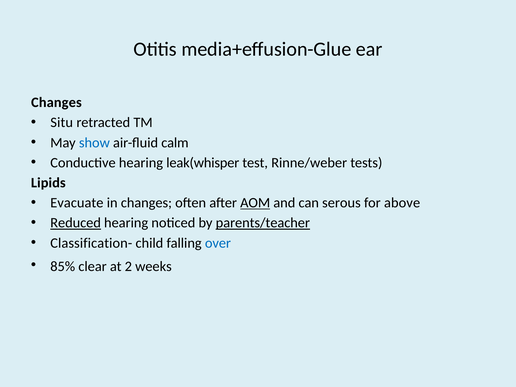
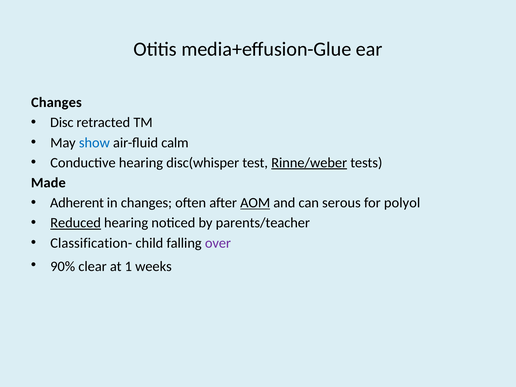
Situ: Situ -> Disc
leak(whisper: leak(whisper -> disc(whisper
Rinne/weber underline: none -> present
Lipids: Lipids -> Made
Evacuate: Evacuate -> Adherent
above: above -> polyol
parents/teacher underline: present -> none
over colour: blue -> purple
85%: 85% -> 90%
2: 2 -> 1
